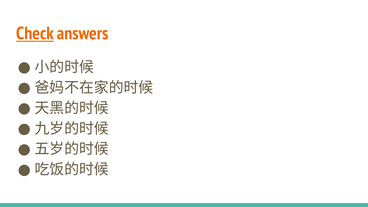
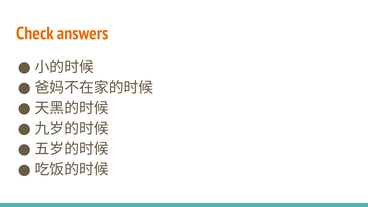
Check underline: present -> none
